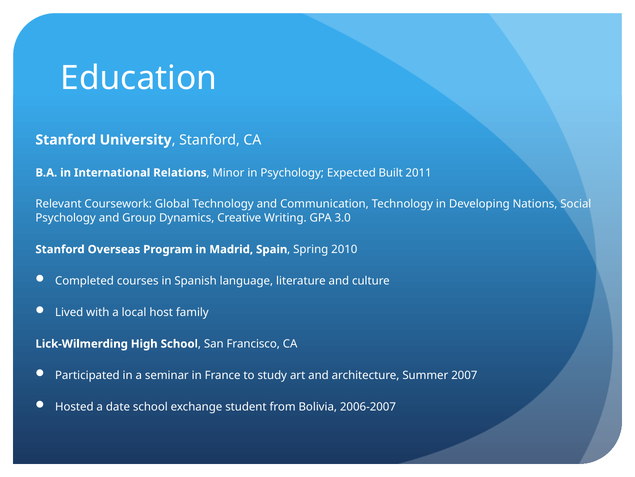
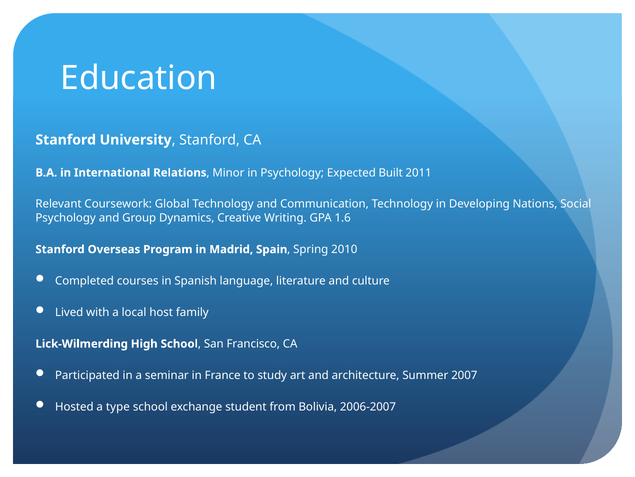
3.0: 3.0 -> 1.6
date: date -> type
